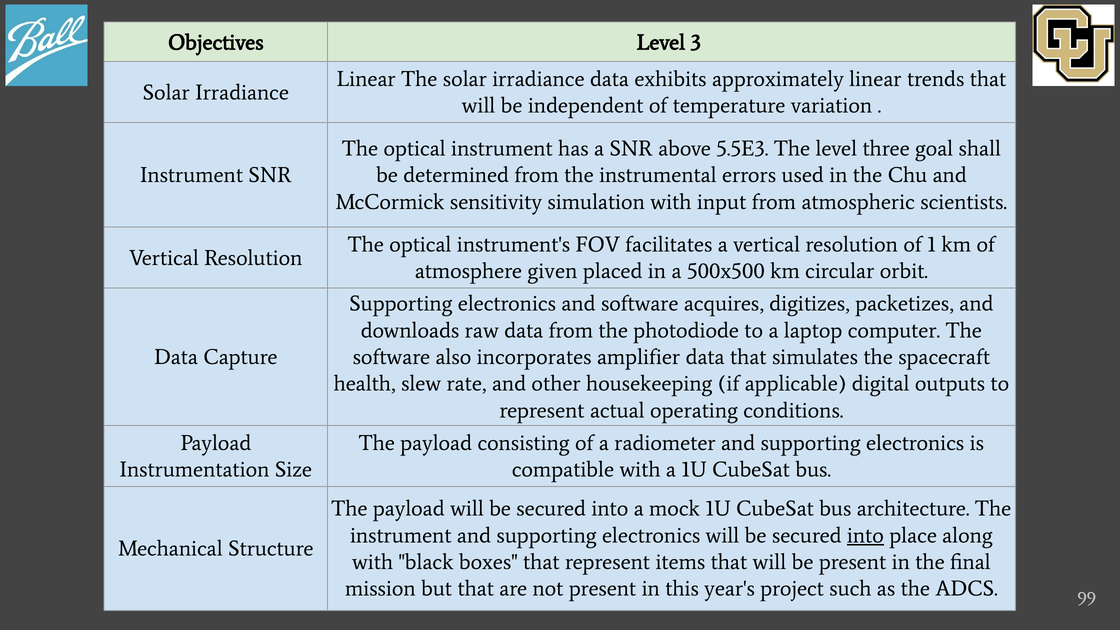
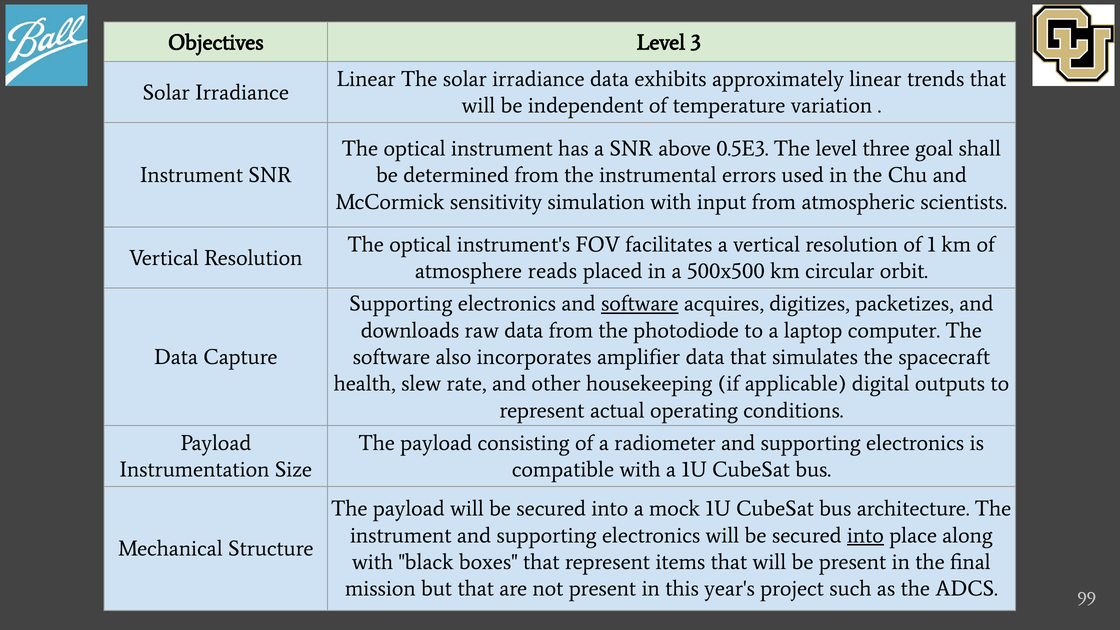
5.5E3: 5.5E3 -> 0.5E3
given: given -> reads
software at (640, 304) underline: none -> present
